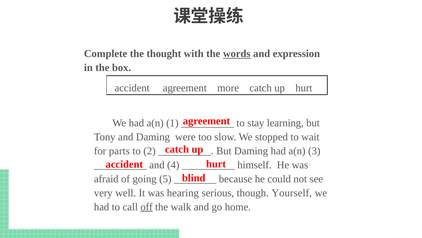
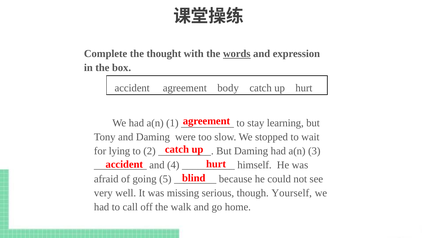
more: more -> body
parts: parts -> lying
hearing: hearing -> missing
off underline: present -> none
